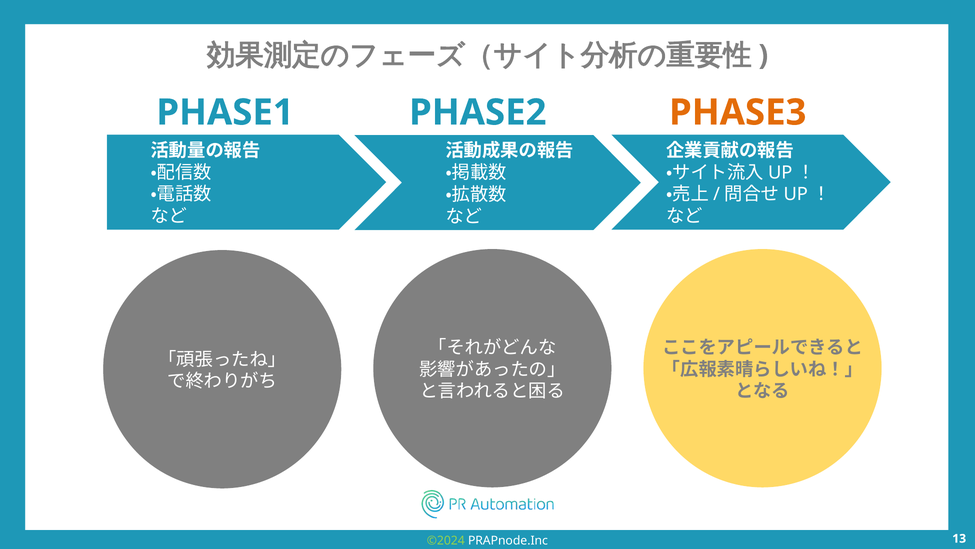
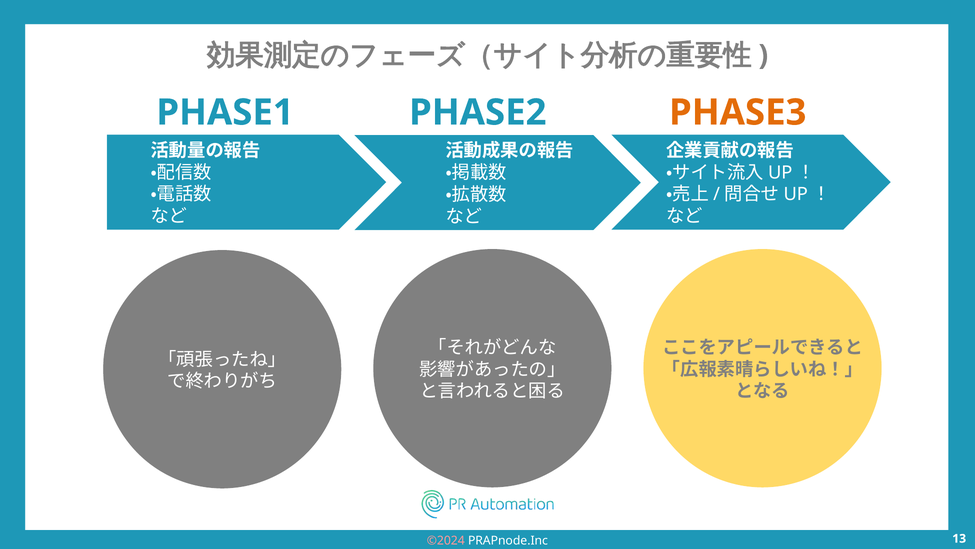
©2024 colour: light green -> pink
